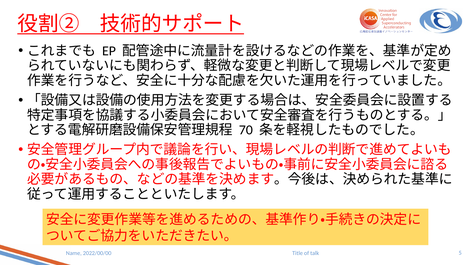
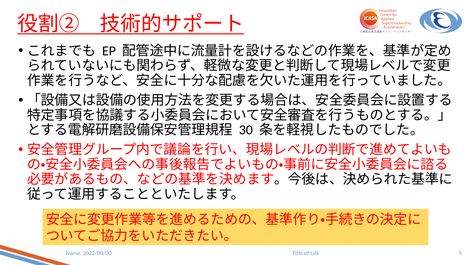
70: 70 -> 30
